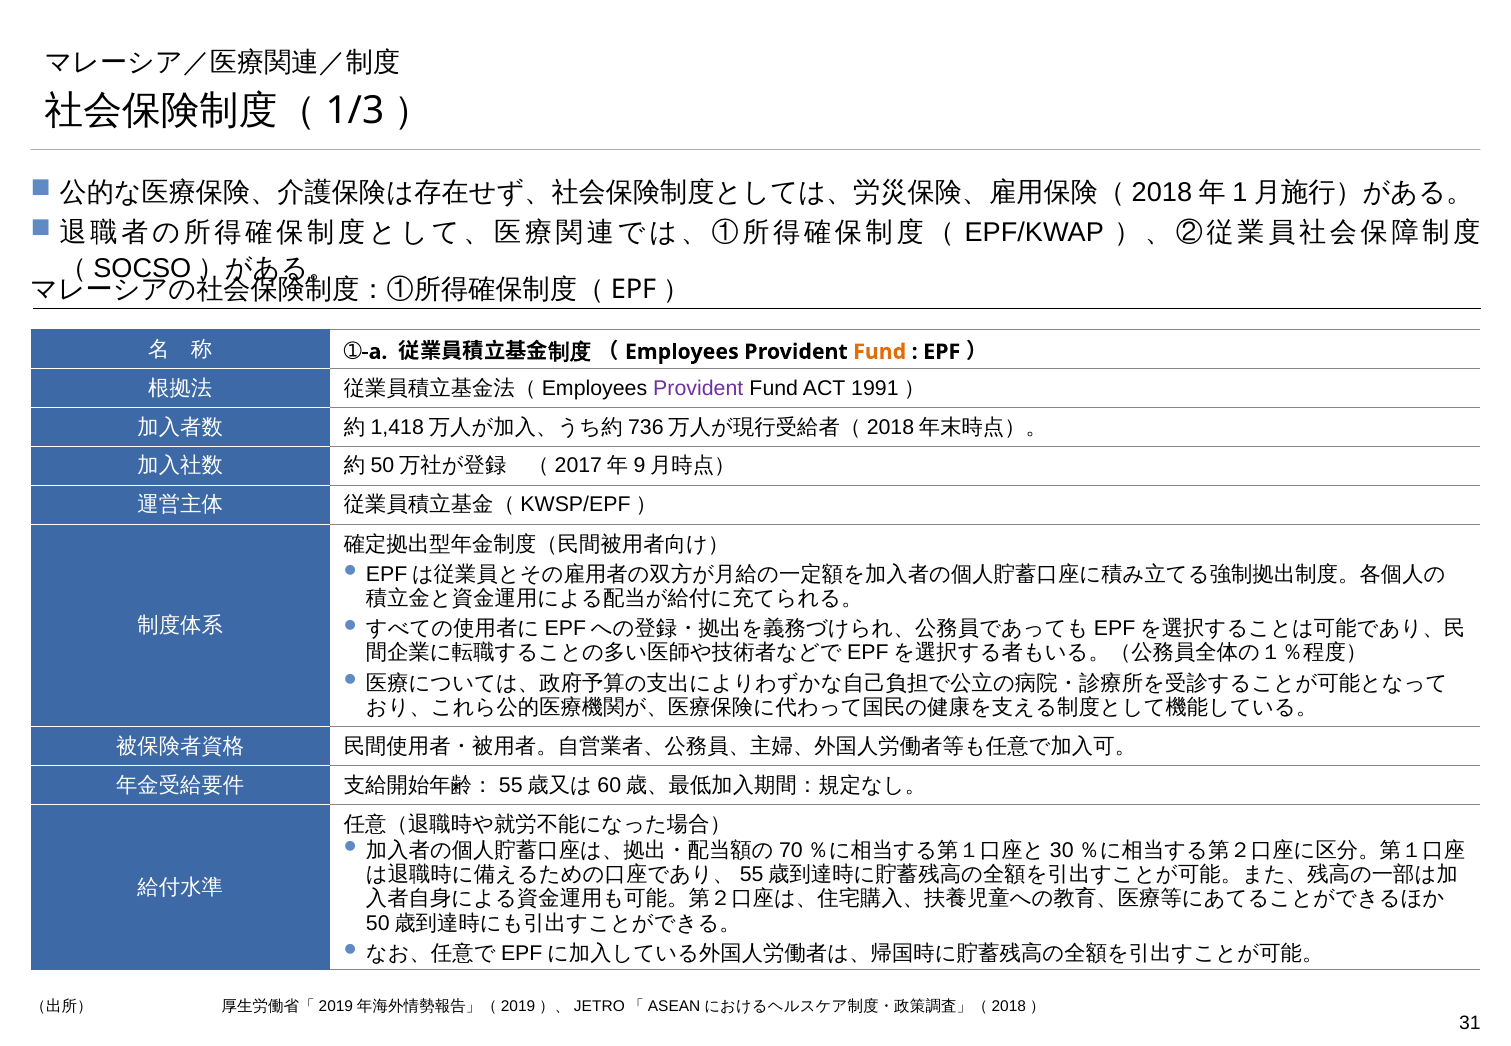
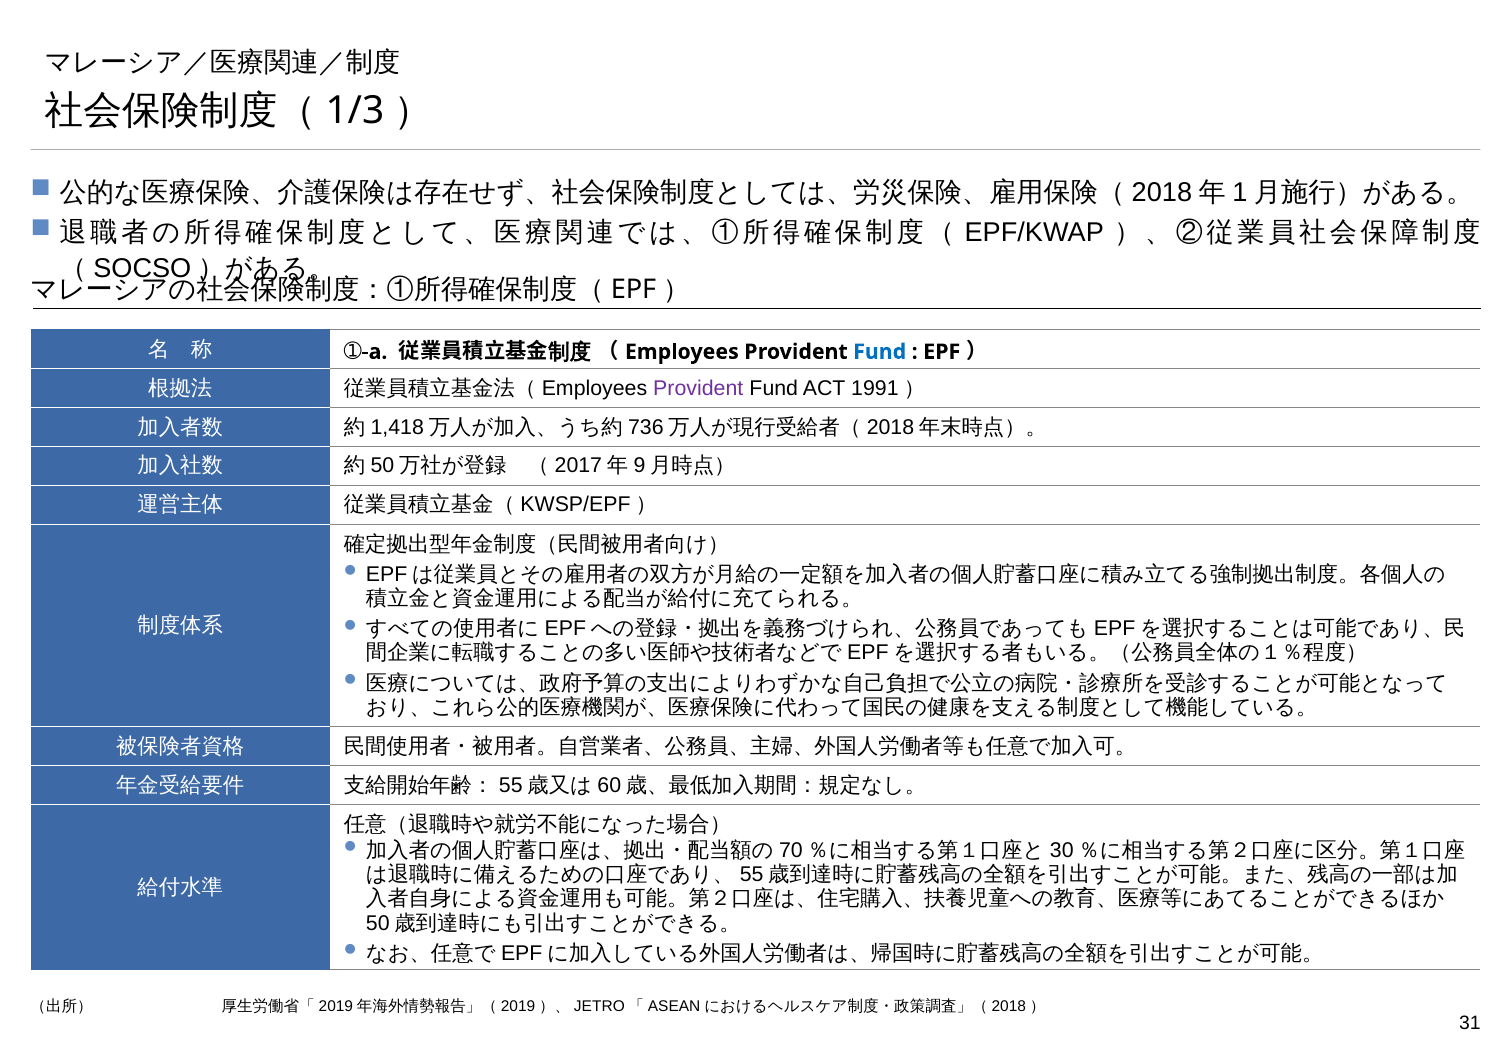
Fund at (880, 352) colour: orange -> blue
